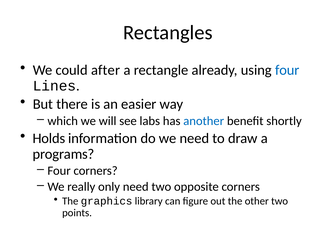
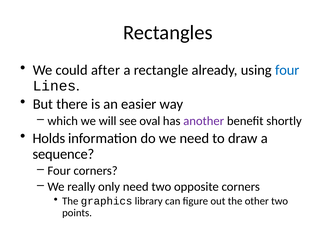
labs: labs -> oval
another colour: blue -> purple
programs: programs -> sequence
